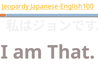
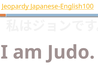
That: That -> Judo
